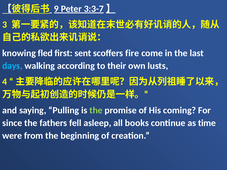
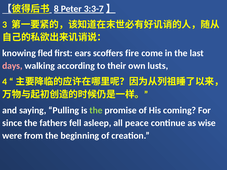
9: 9 -> 8
sent: sent -> ears
days colour: light blue -> pink
books: books -> peace
time: time -> wise
